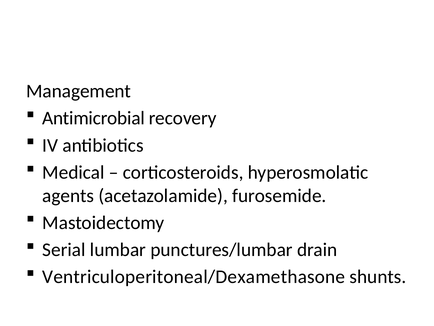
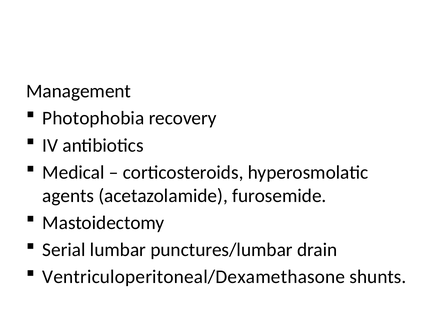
Antimicrobial: Antimicrobial -> Photophobia
